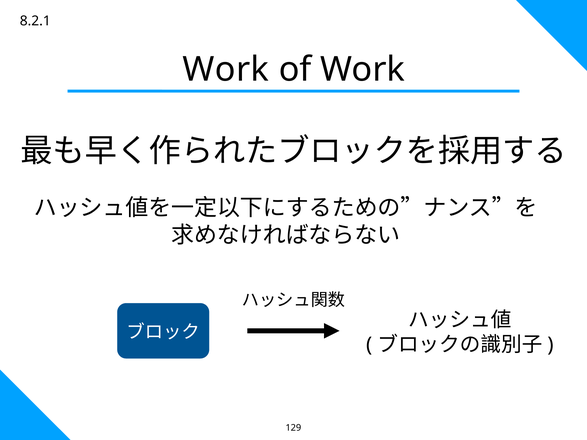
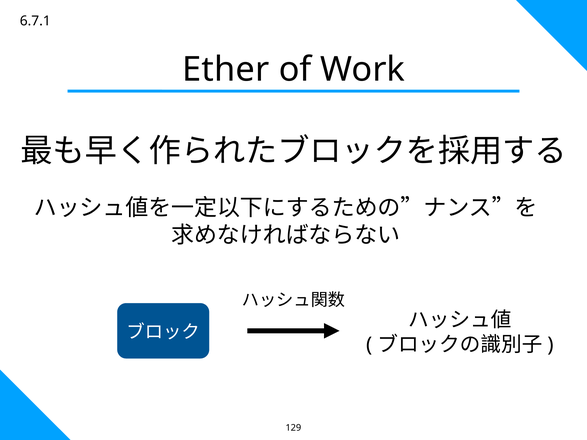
8.2.1: 8.2.1 -> 6.7.1
Work at (226, 69): Work -> Ether
